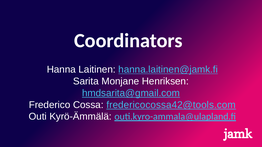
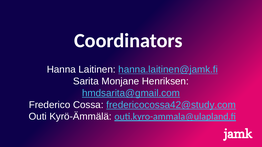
fredericocossa42@tools.com: fredericocossa42@tools.com -> fredericocossa42@study.com
